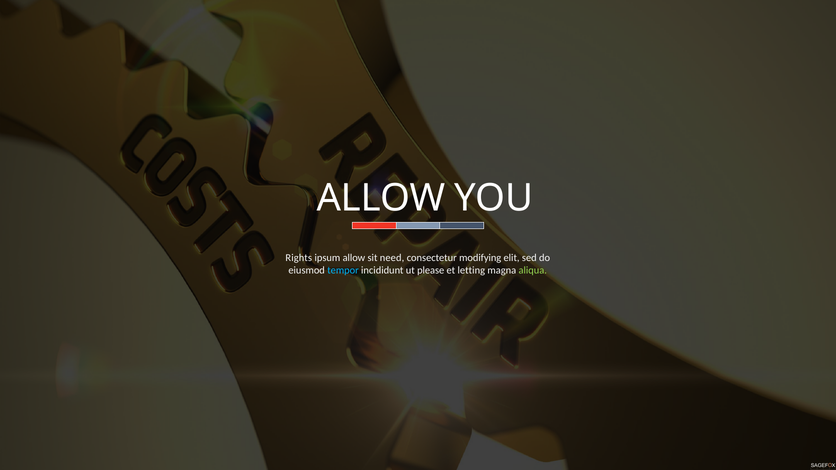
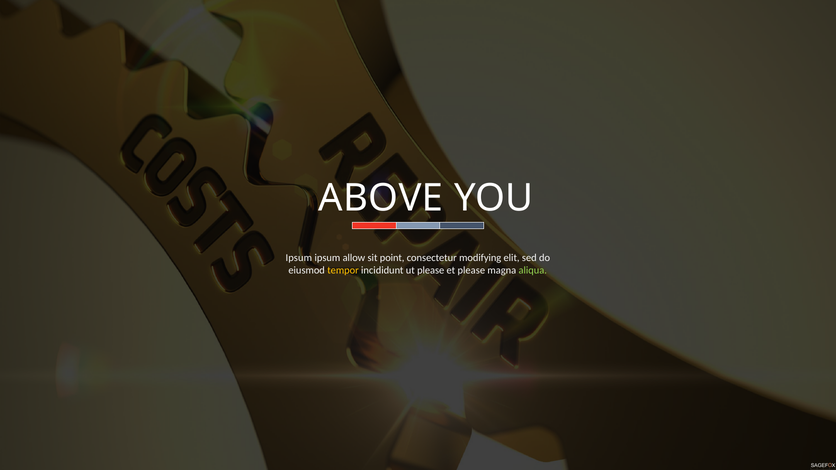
ALLOW at (381, 198): ALLOW -> ABOVE
Rights at (299, 258): Rights -> Ipsum
need: need -> point
tempor colour: light blue -> yellow
et letting: letting -> please
